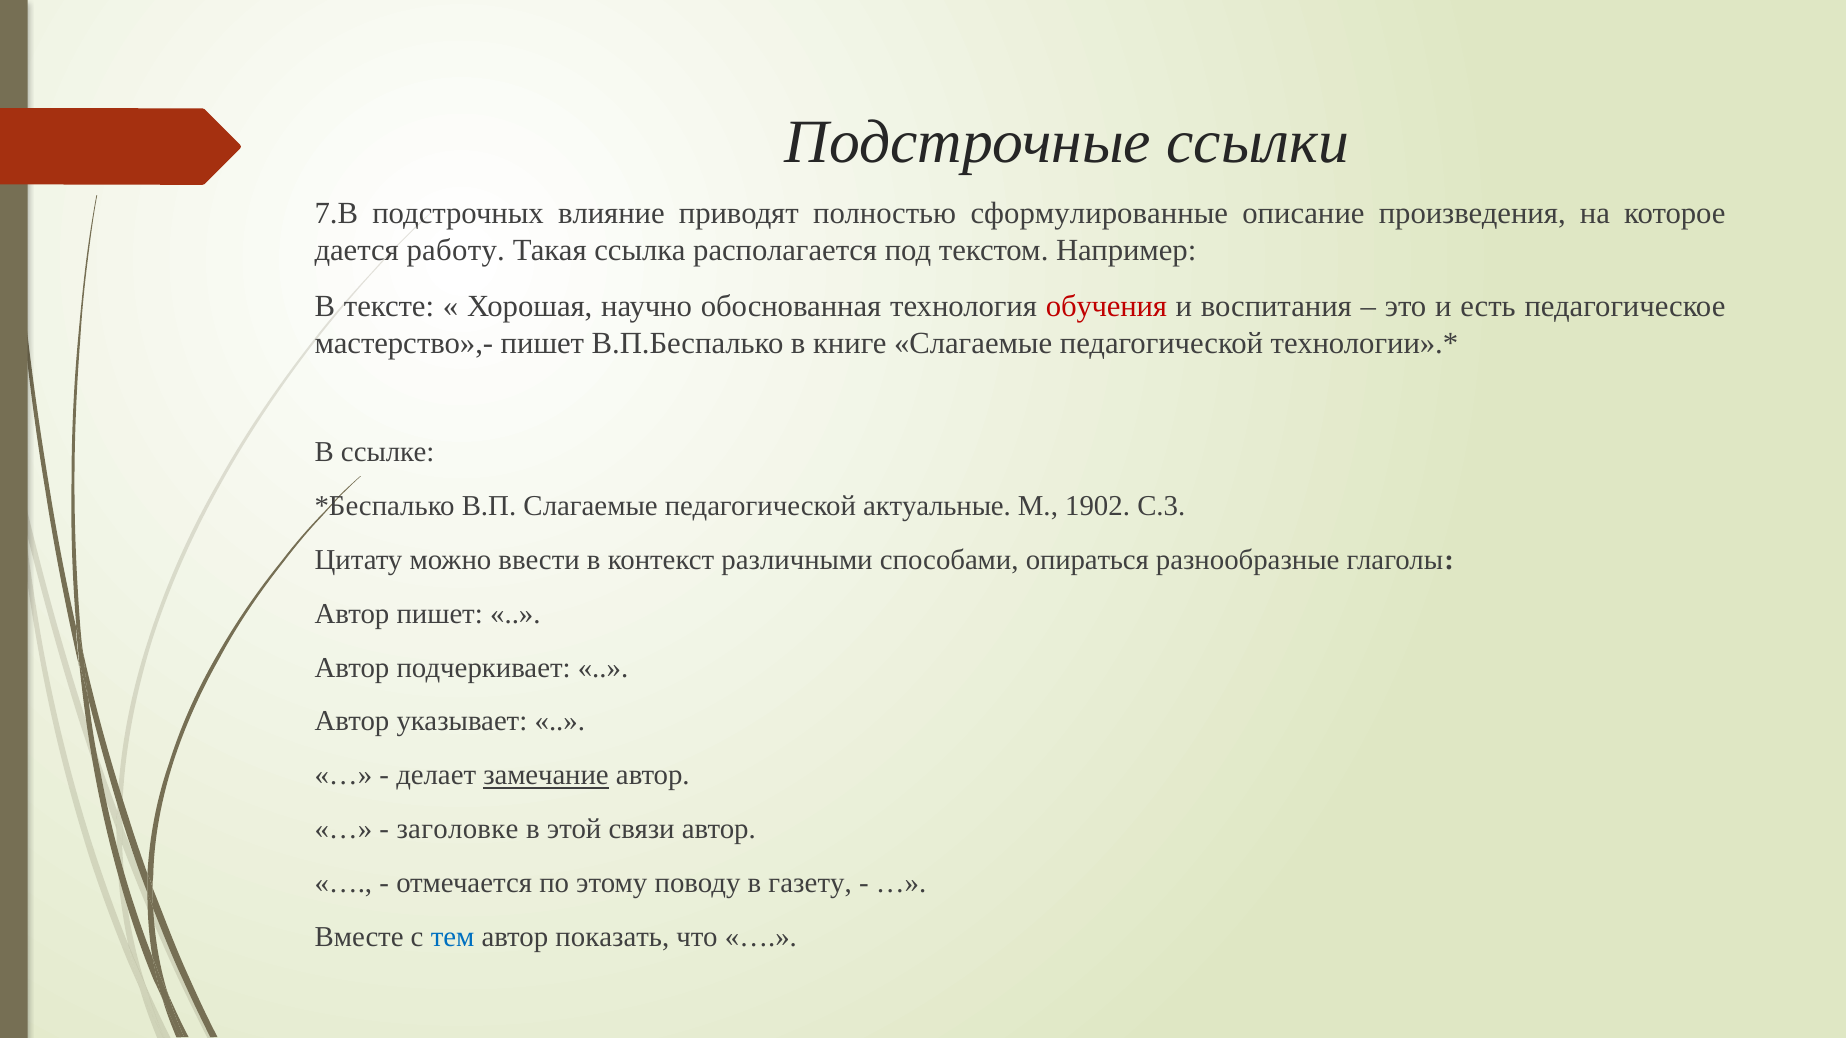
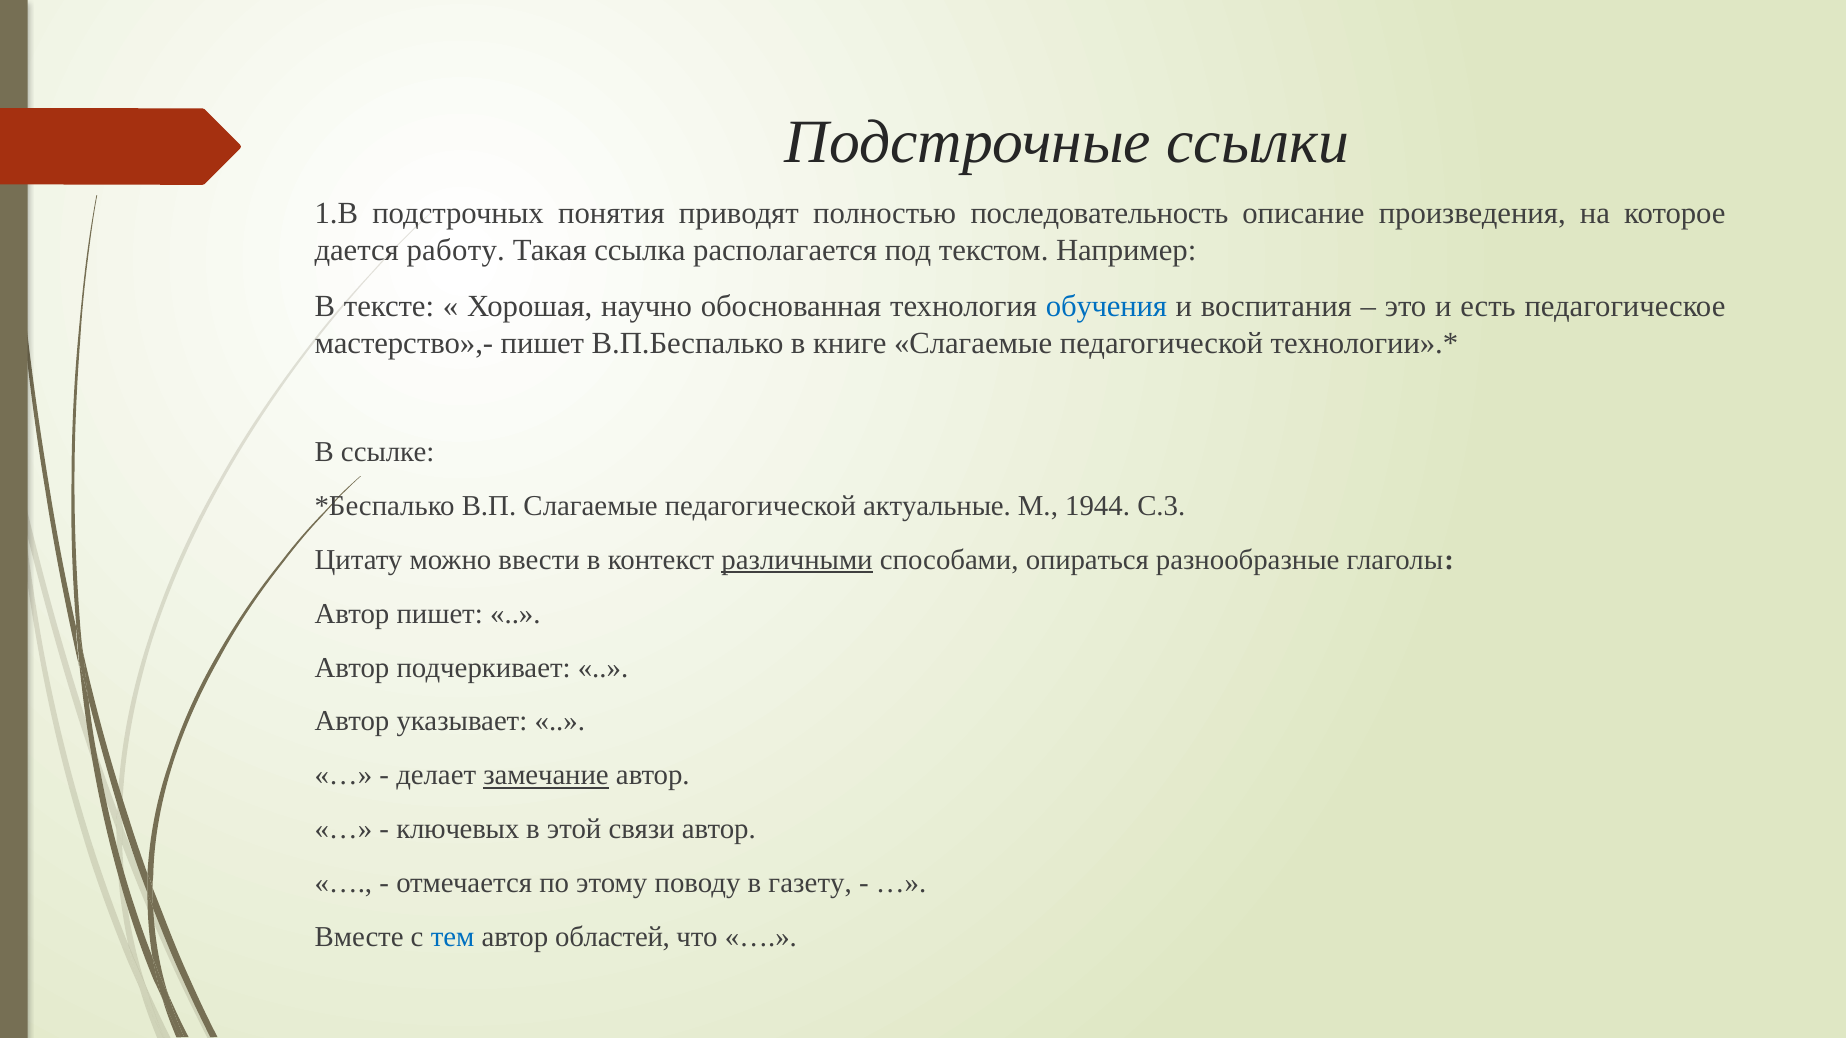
7.В: 7.В -> 1.В
влияние: влияние -> понятия
сформулированные: сформулированные -> последовательность
обучения colour: red -> blue
1902: 1902 -> 1944
различными underline: none -> present
заголовке: заголовке -> ключевых
показать: показать -> областей
